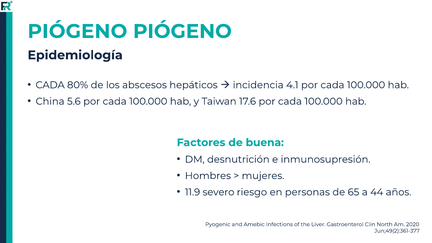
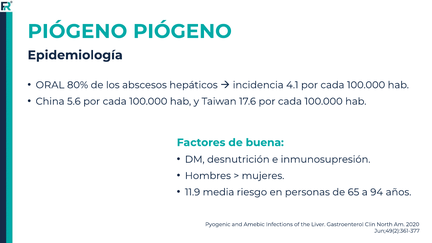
CADA at (50, 85): CADA -> ORAL
severo: severo -> media
44: 44 -> 94
